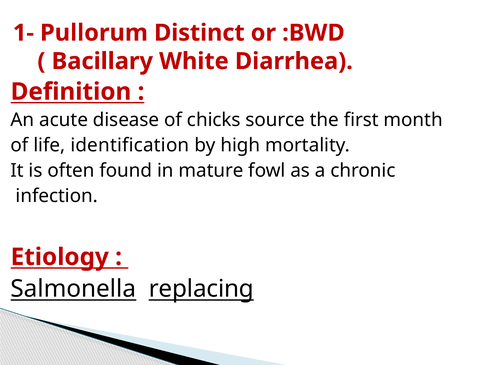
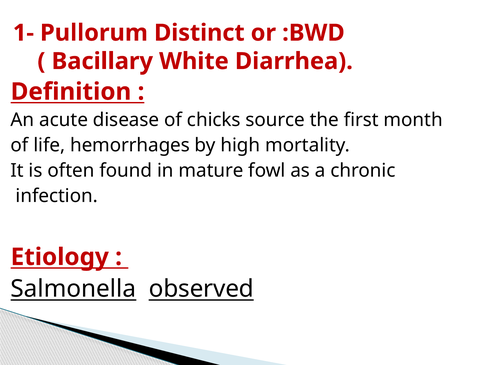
identification: identification -> hemorrhages
replacing: replacing -> observed
